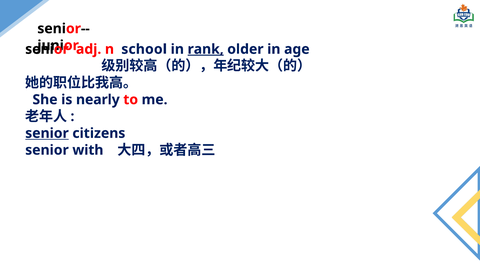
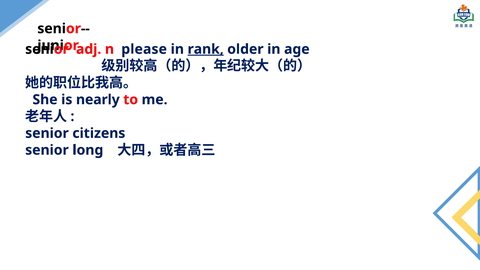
school: school -> please
senior at (47, 133) underline: present -> none
with: with -> long
